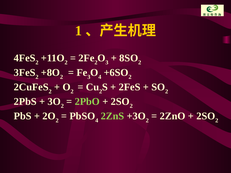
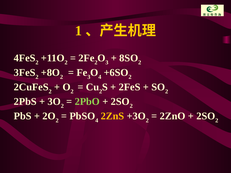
2ZnS colour: light green -> yellow
